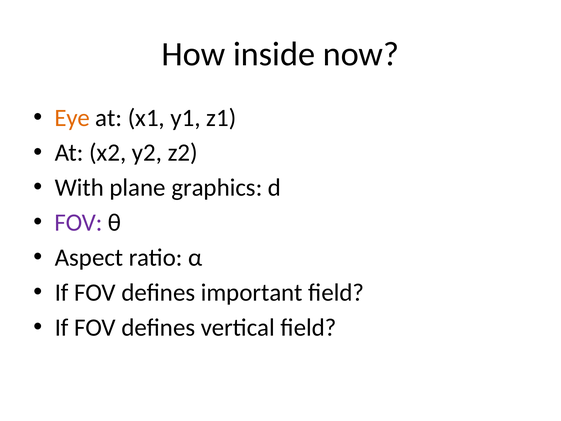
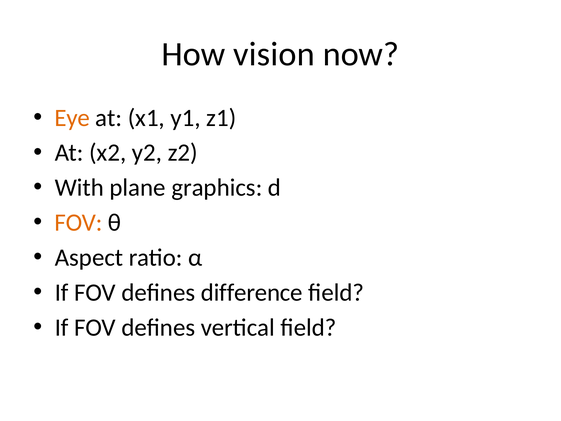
inside: inside -> vision
FOV at (78, 223) colour: purple -> orange
important: important -> difference
